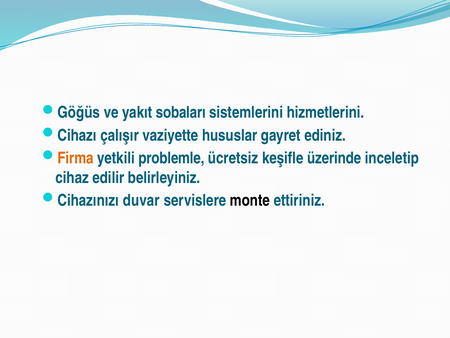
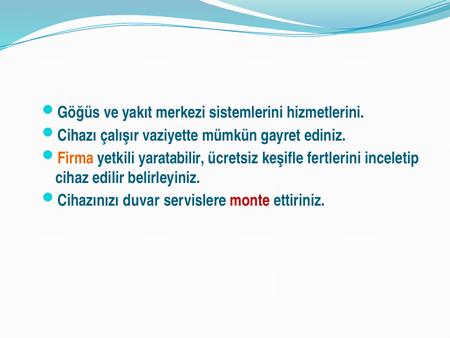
sobaları: sobaları -> merkezi
hususlar: hususlar -> mümkün
problemle: problemle -> yaratabilir
üzerinde: üzerinde -> fertlerini
monte colour: black -> red
